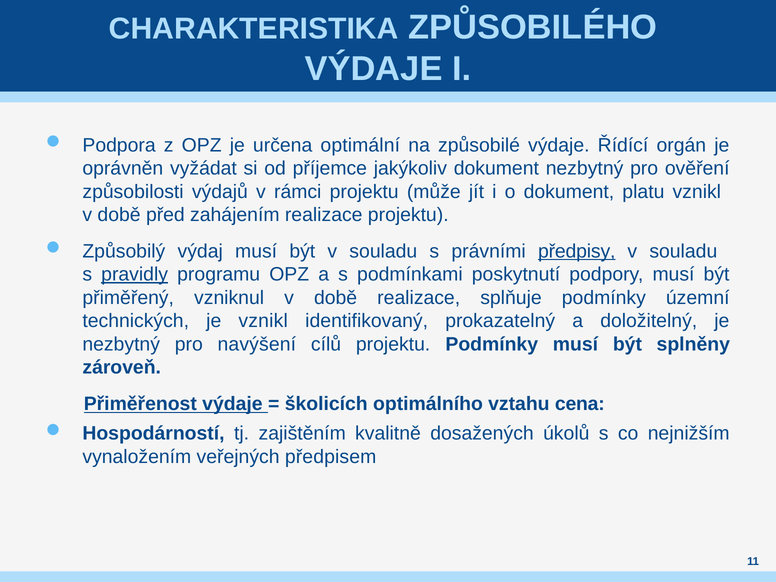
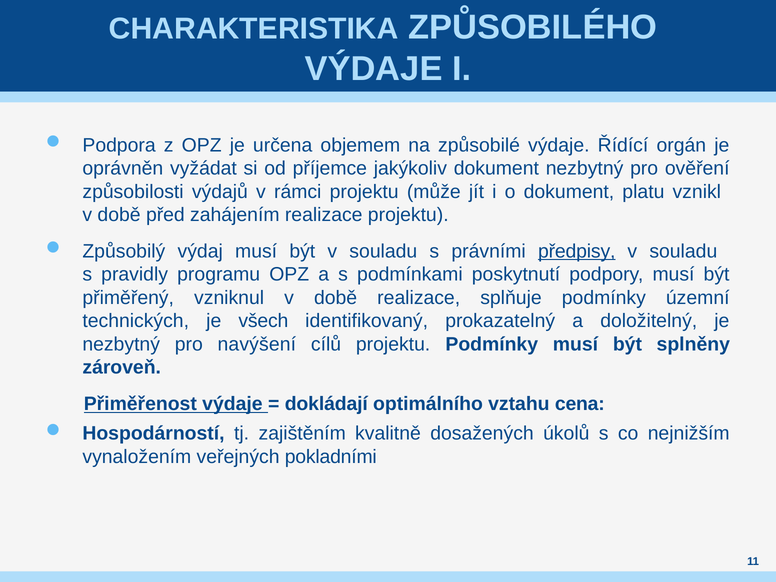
optimální: optimální -> objemem
pravidly underline: present -> none
je vznikl: vznikl -> všech
školicích: školicích -> dokládají
předpisem: předpisem -> pokladními
